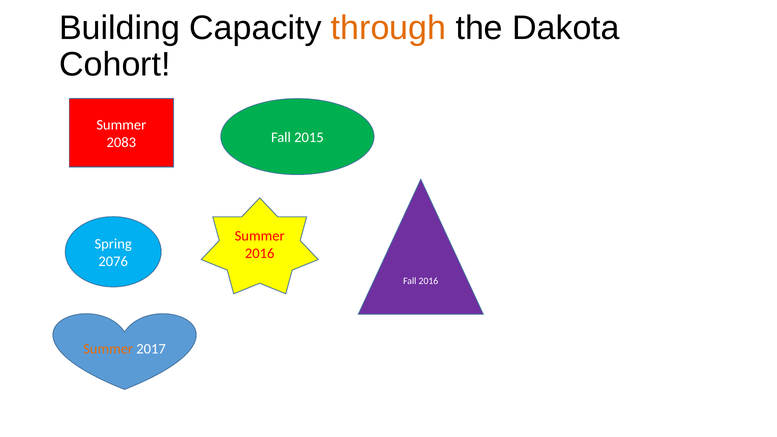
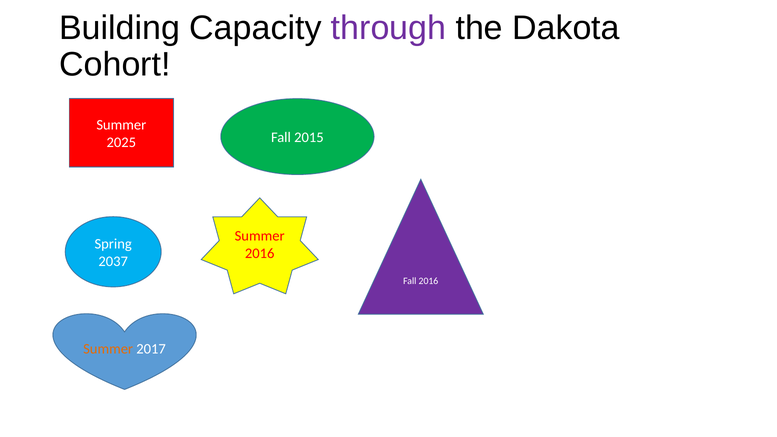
through colour: orange -> purple
2083: 2083 -> 2025
2076: 2076 -> 2037
